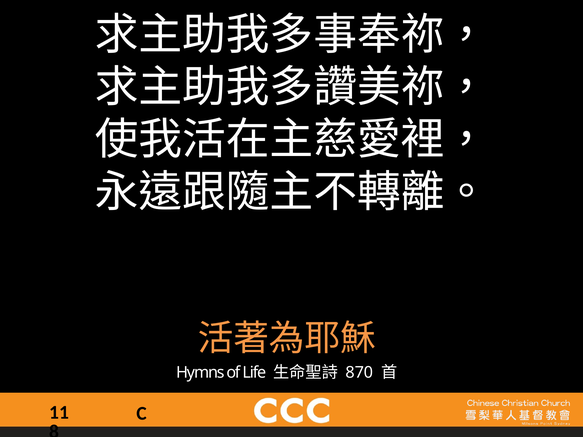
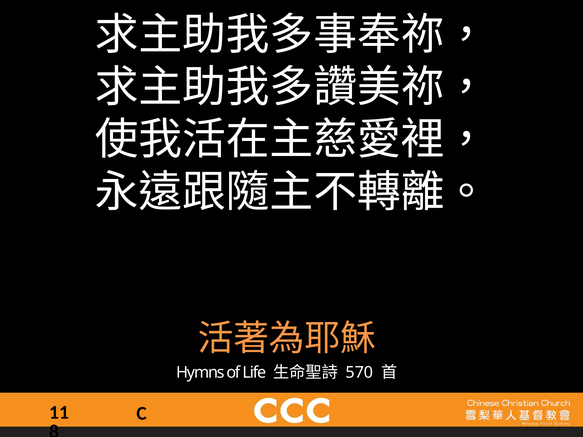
870: 870 -> 570
